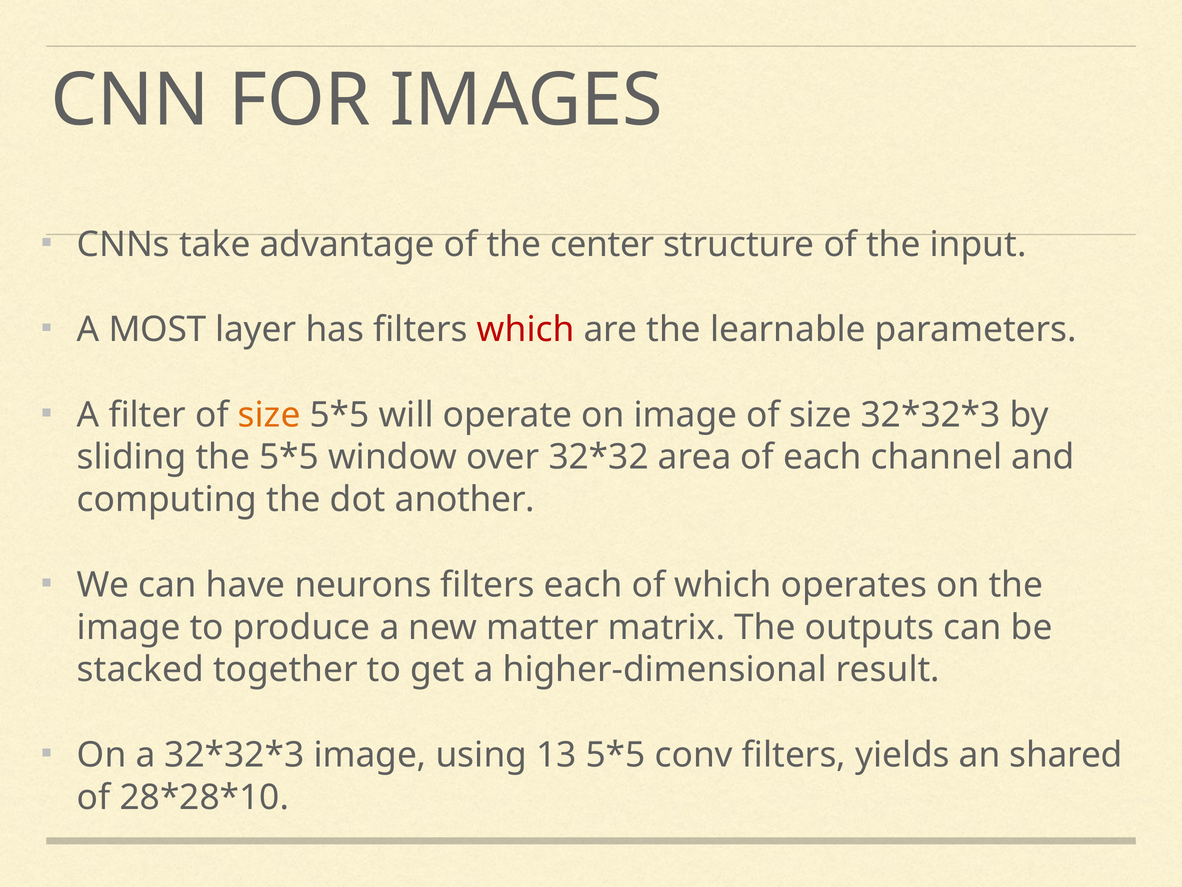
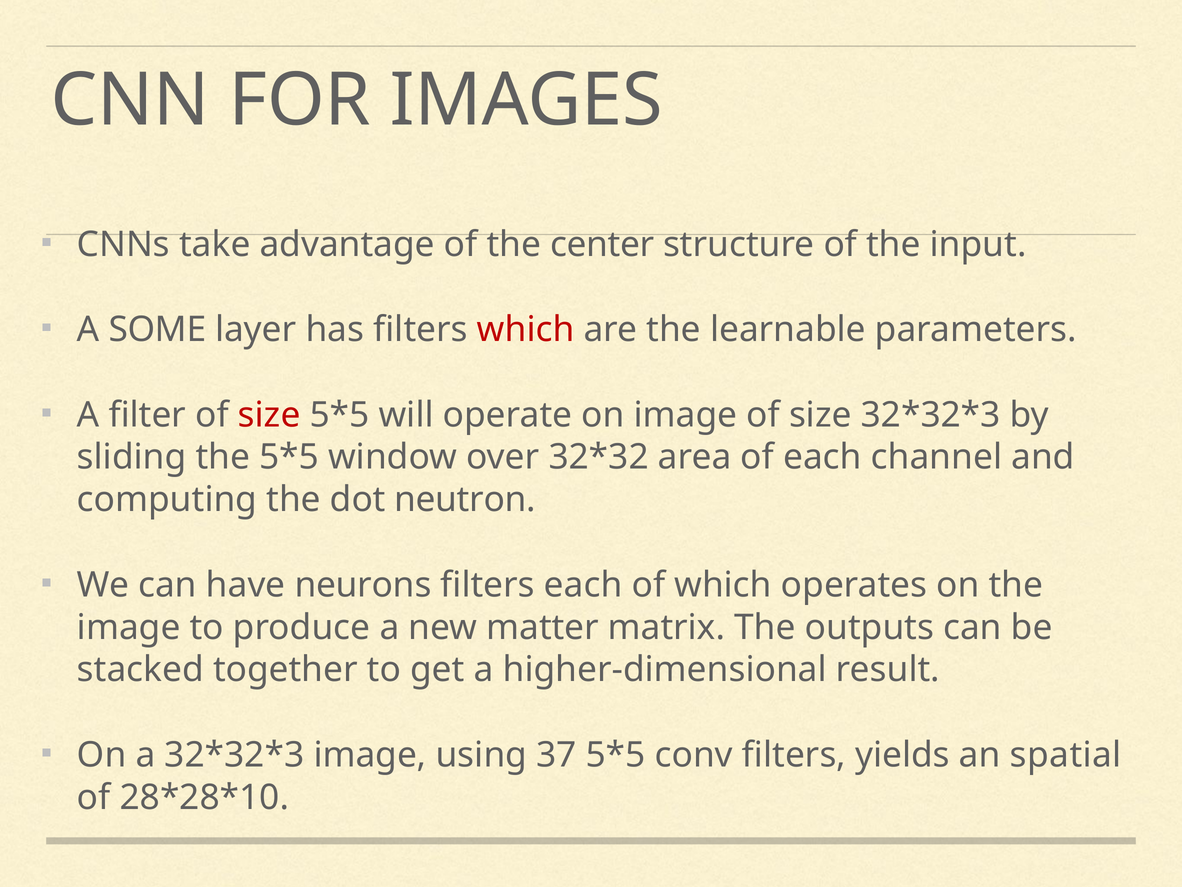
MOST: MOST -> SOME
size at (269, 415) colour: orange -> red
another: another -> neutron
13: 13 -> 37
shared: shared -> spatial
